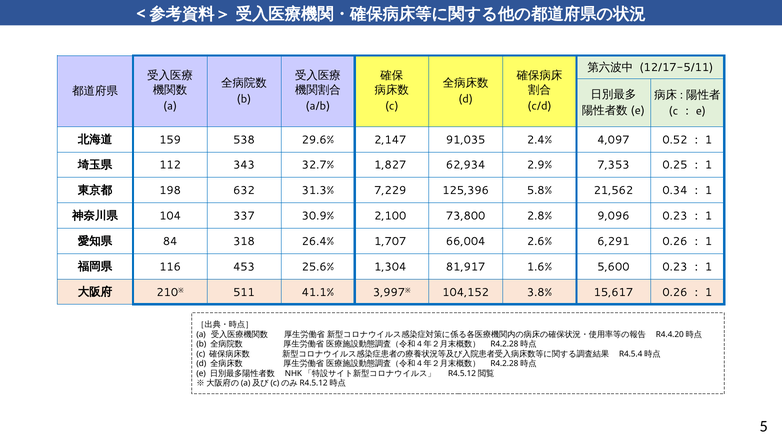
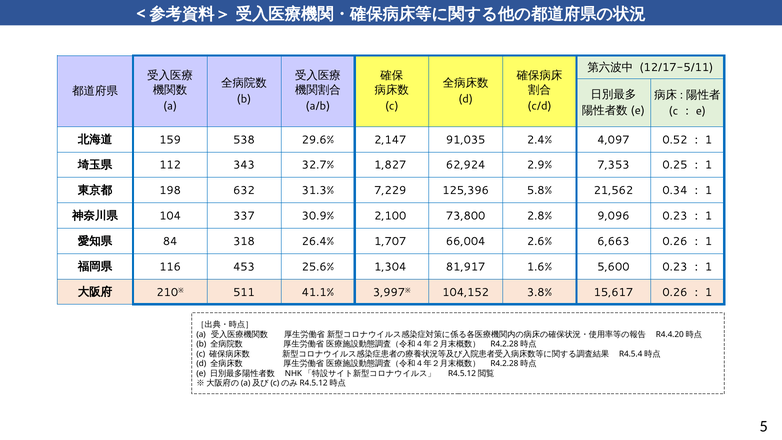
62,934: 62,934 -> 62,924
6,291: 6,291 -> 6,663
